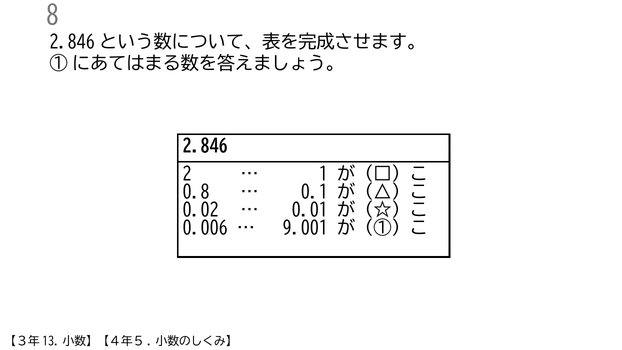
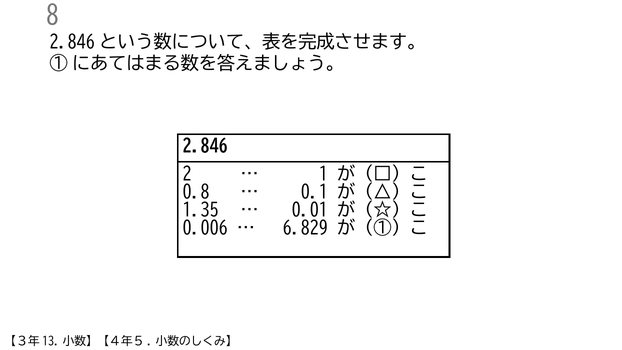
0.02: 0.02 -> 1.35
9.001: 9.001 -> 6.829
